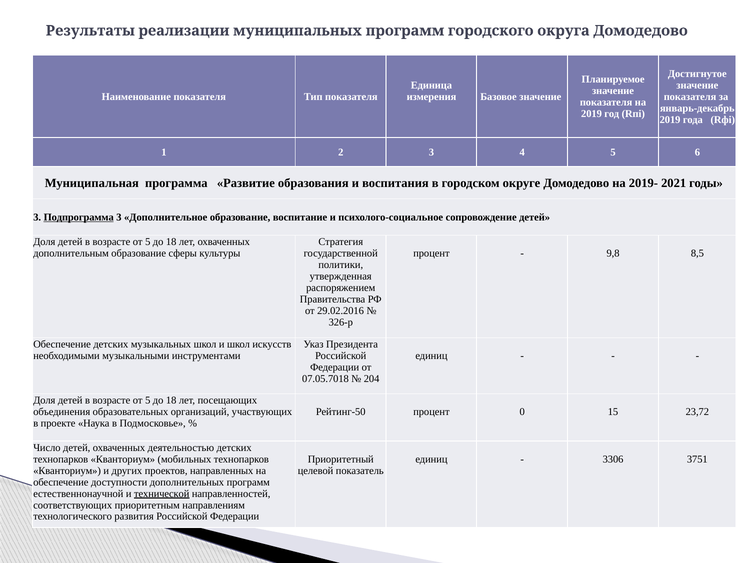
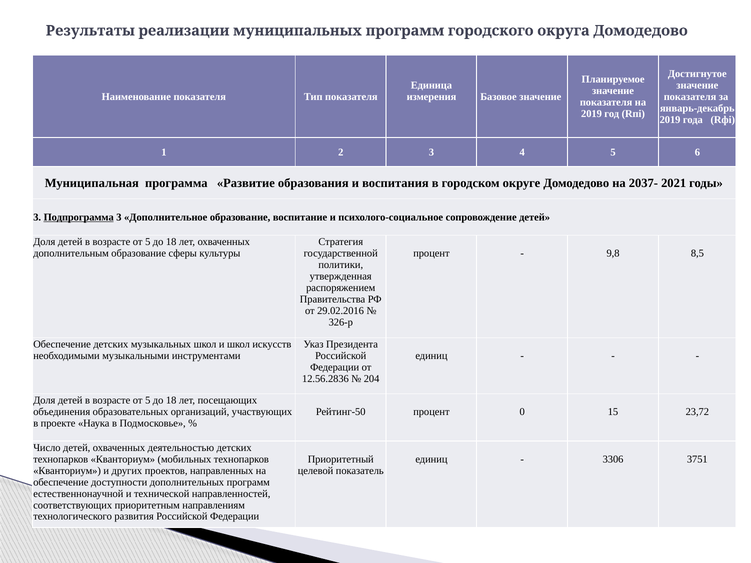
2019-: 2019- -> 2037-
07.05.7018: 07.05.7018 -> 12.56.2836
технической underline: present -> none
